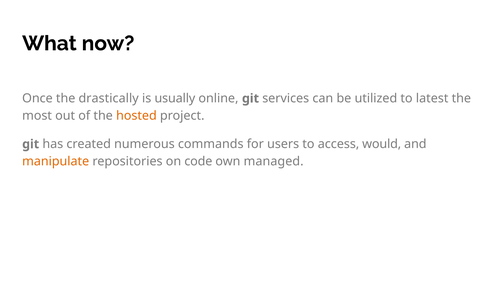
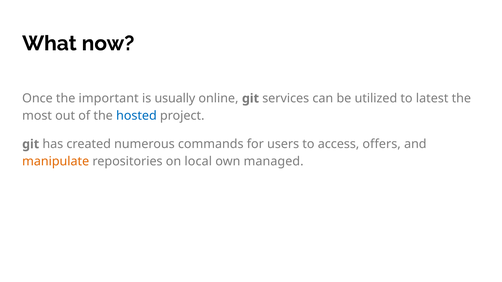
drastically: drastically -> important
hosted colour: orange -> blue
would: would -> offers
code: code -> local
